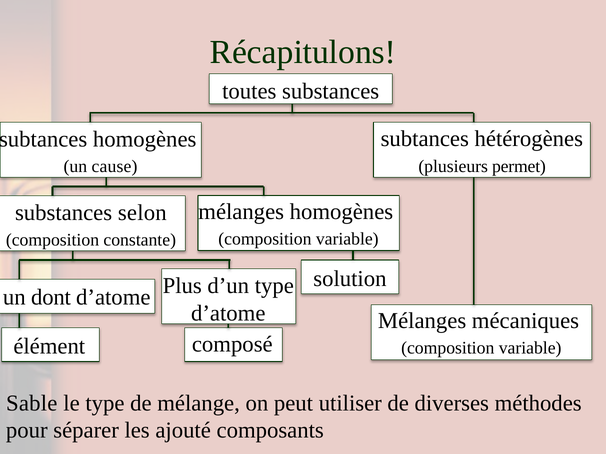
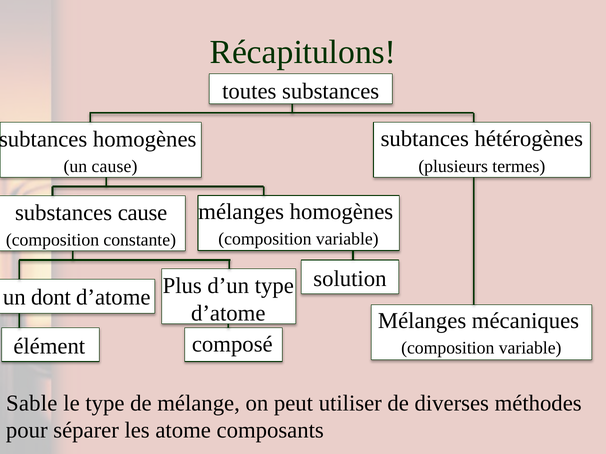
permet: permet -> termes
substances selon: selon -> cause
ajouté: ajouté -> atome
